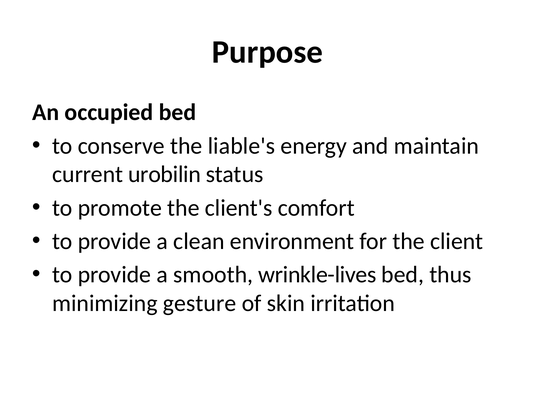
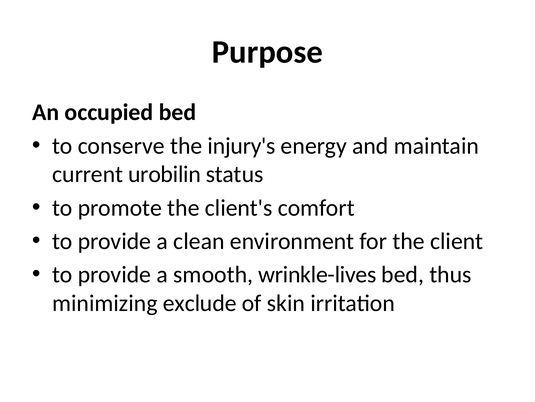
liable's: liable's -> injury's
gesture: gesture -> exclude
